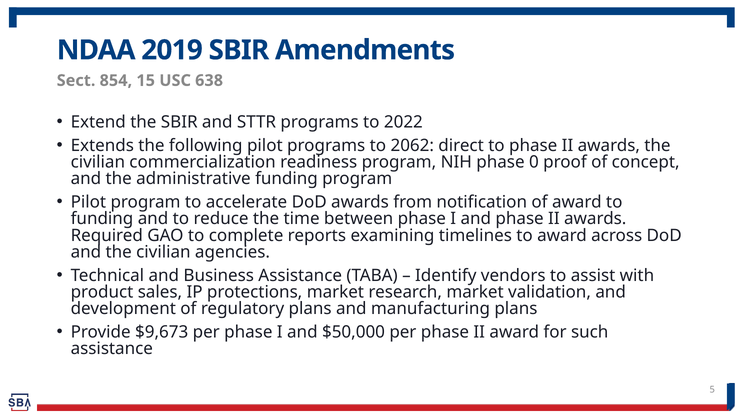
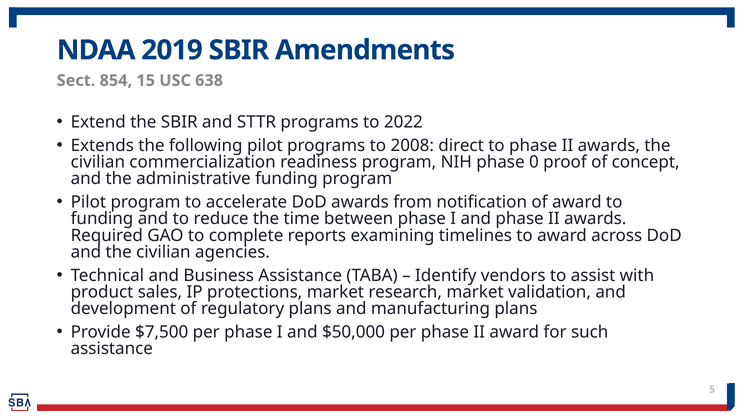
2062: 2062 -> 2008
$9,673: $9,673 -> $7,500
